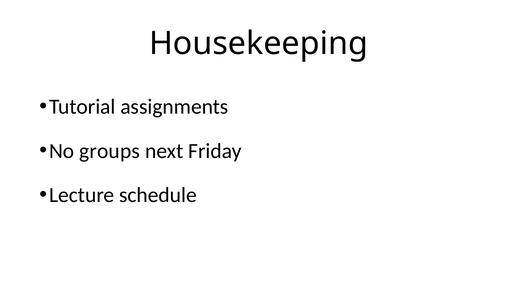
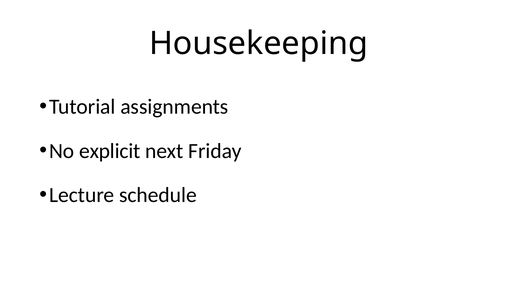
groups: groups -> explicit
